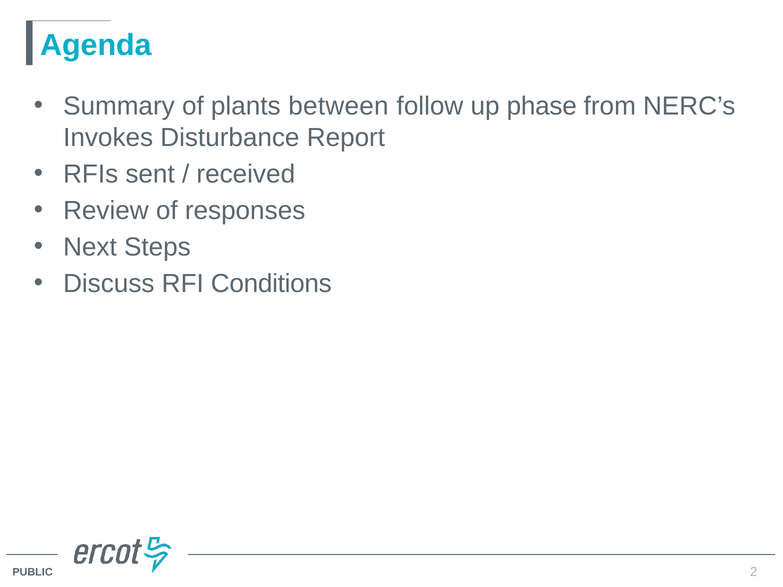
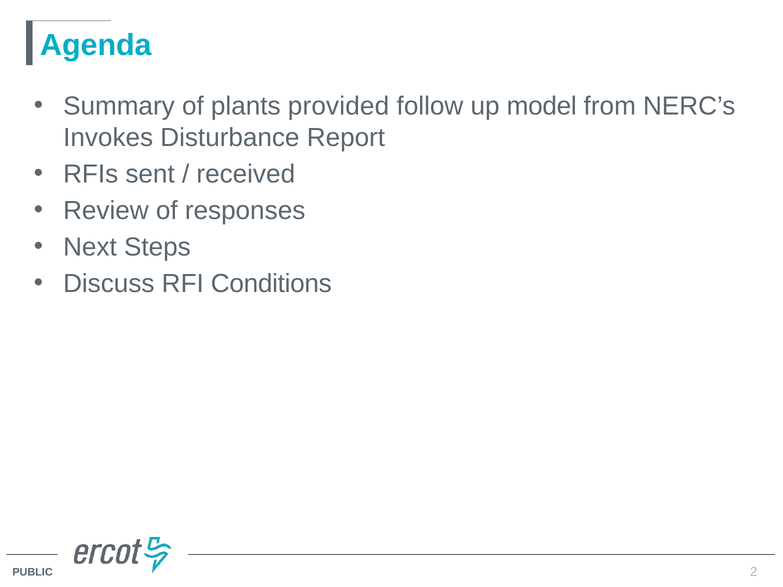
between: between -> provided
phase: phase -> model
